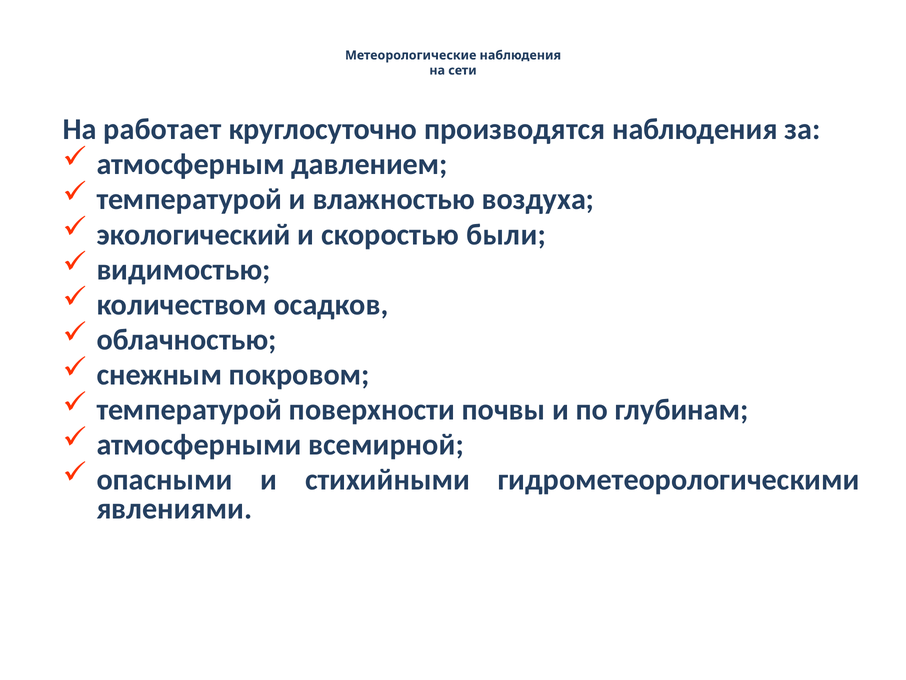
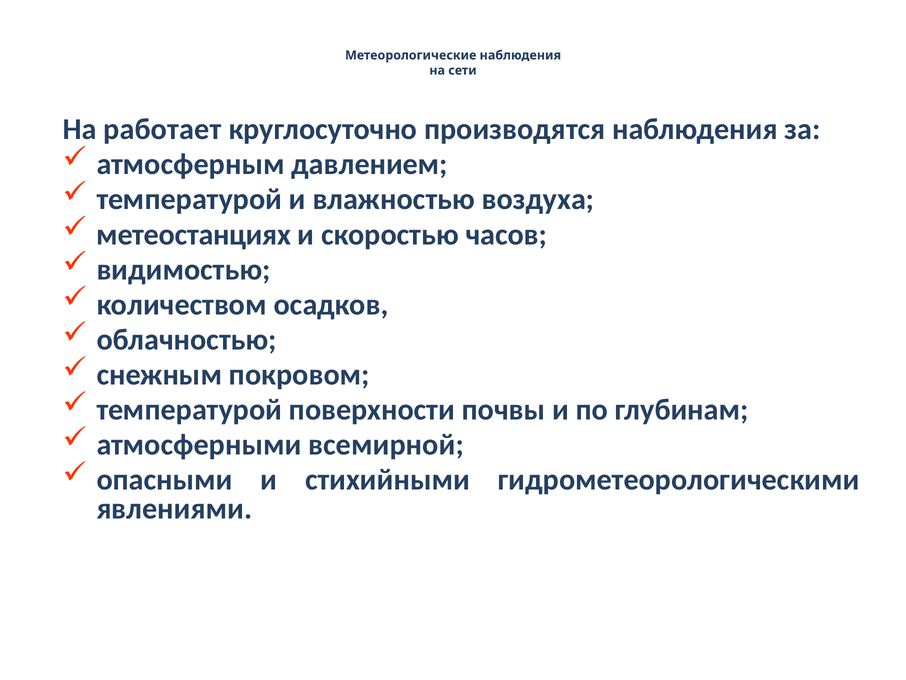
экологический: экологический -> метеостанциях
были: были -> часов
